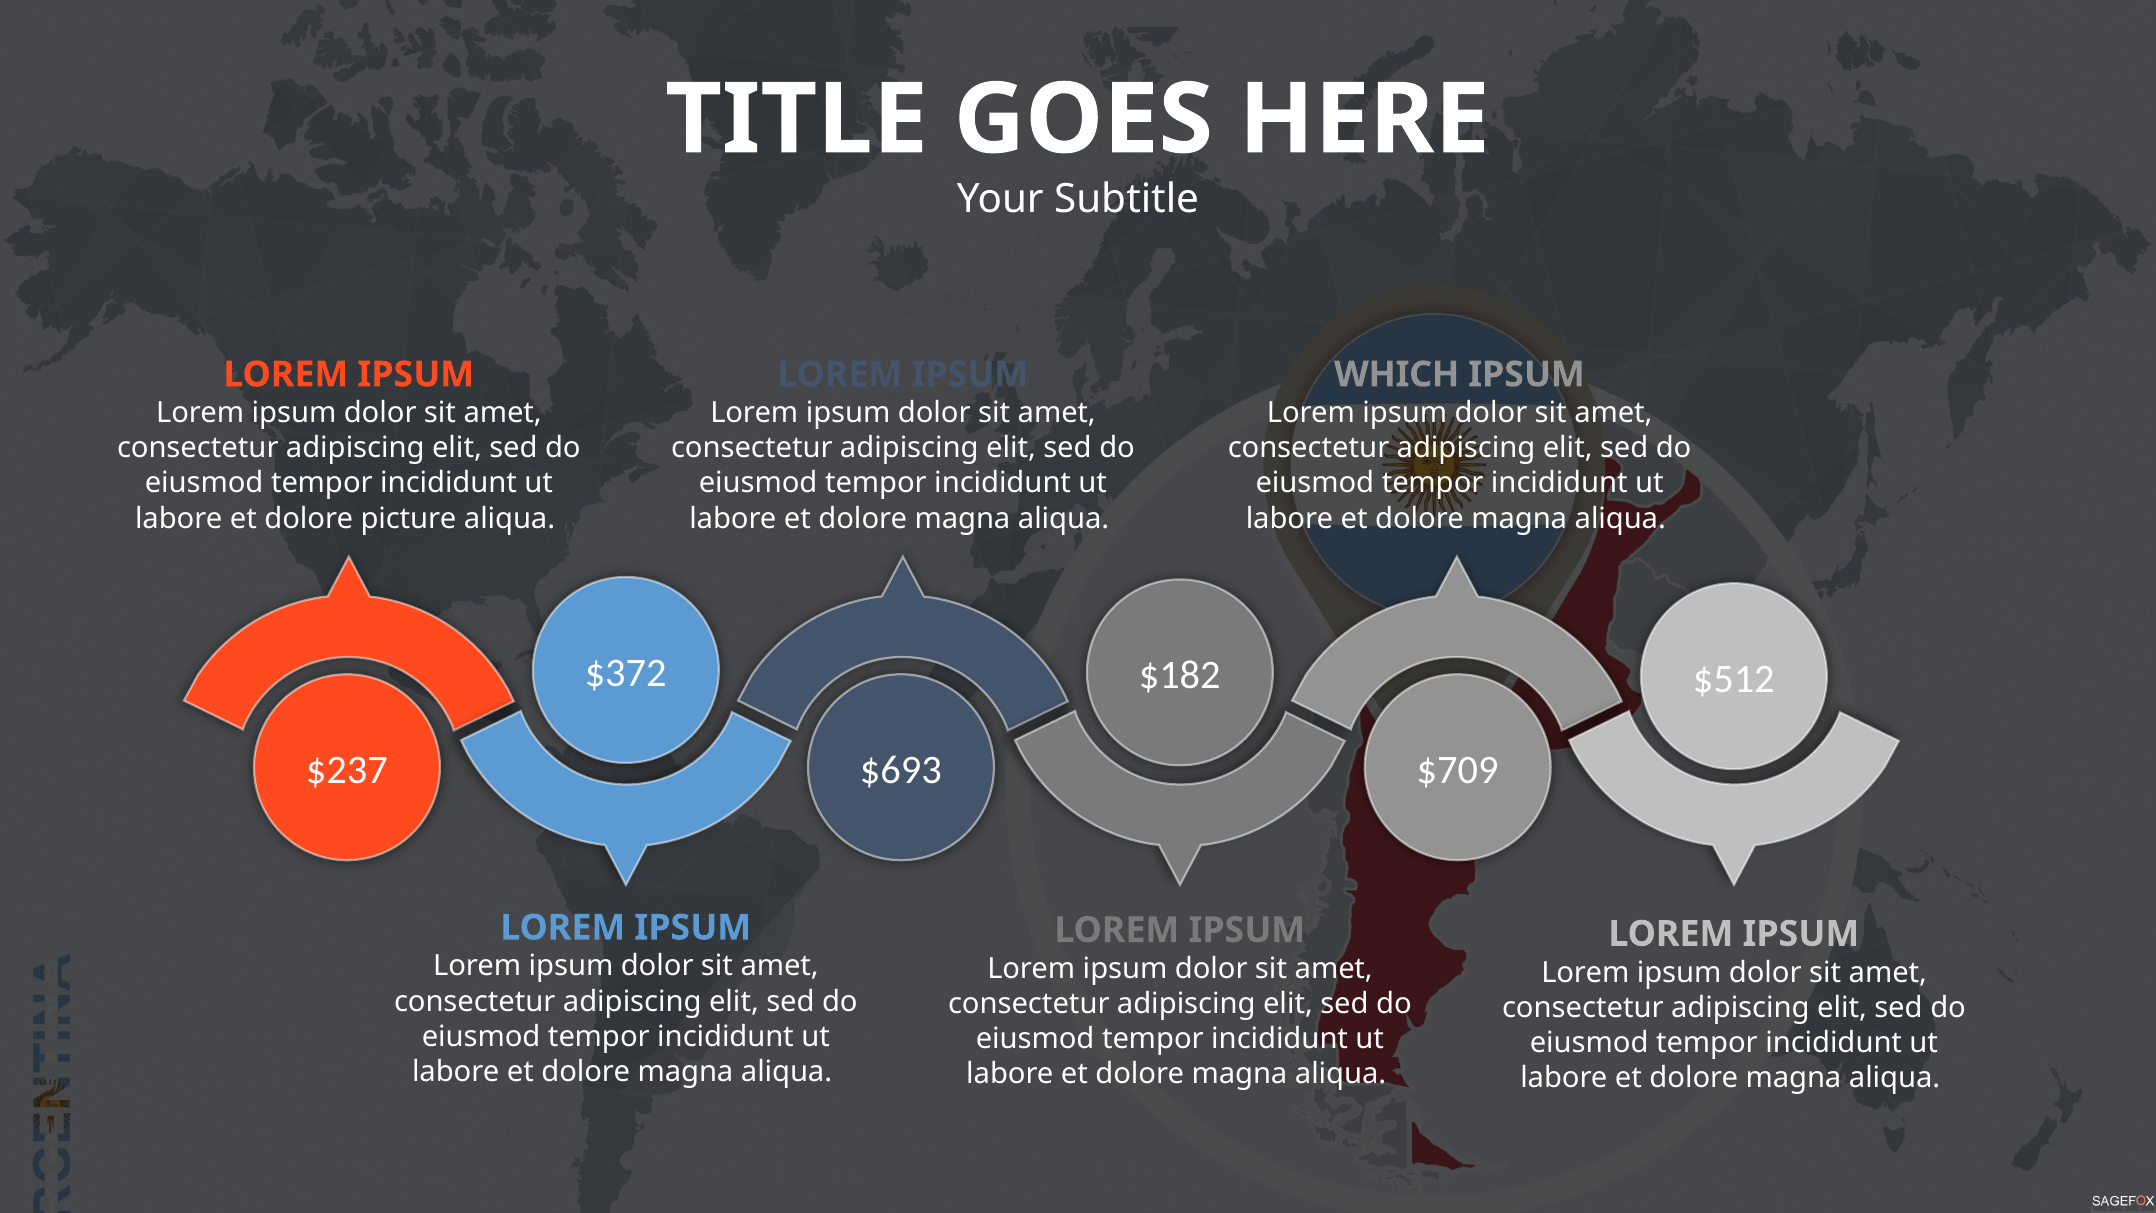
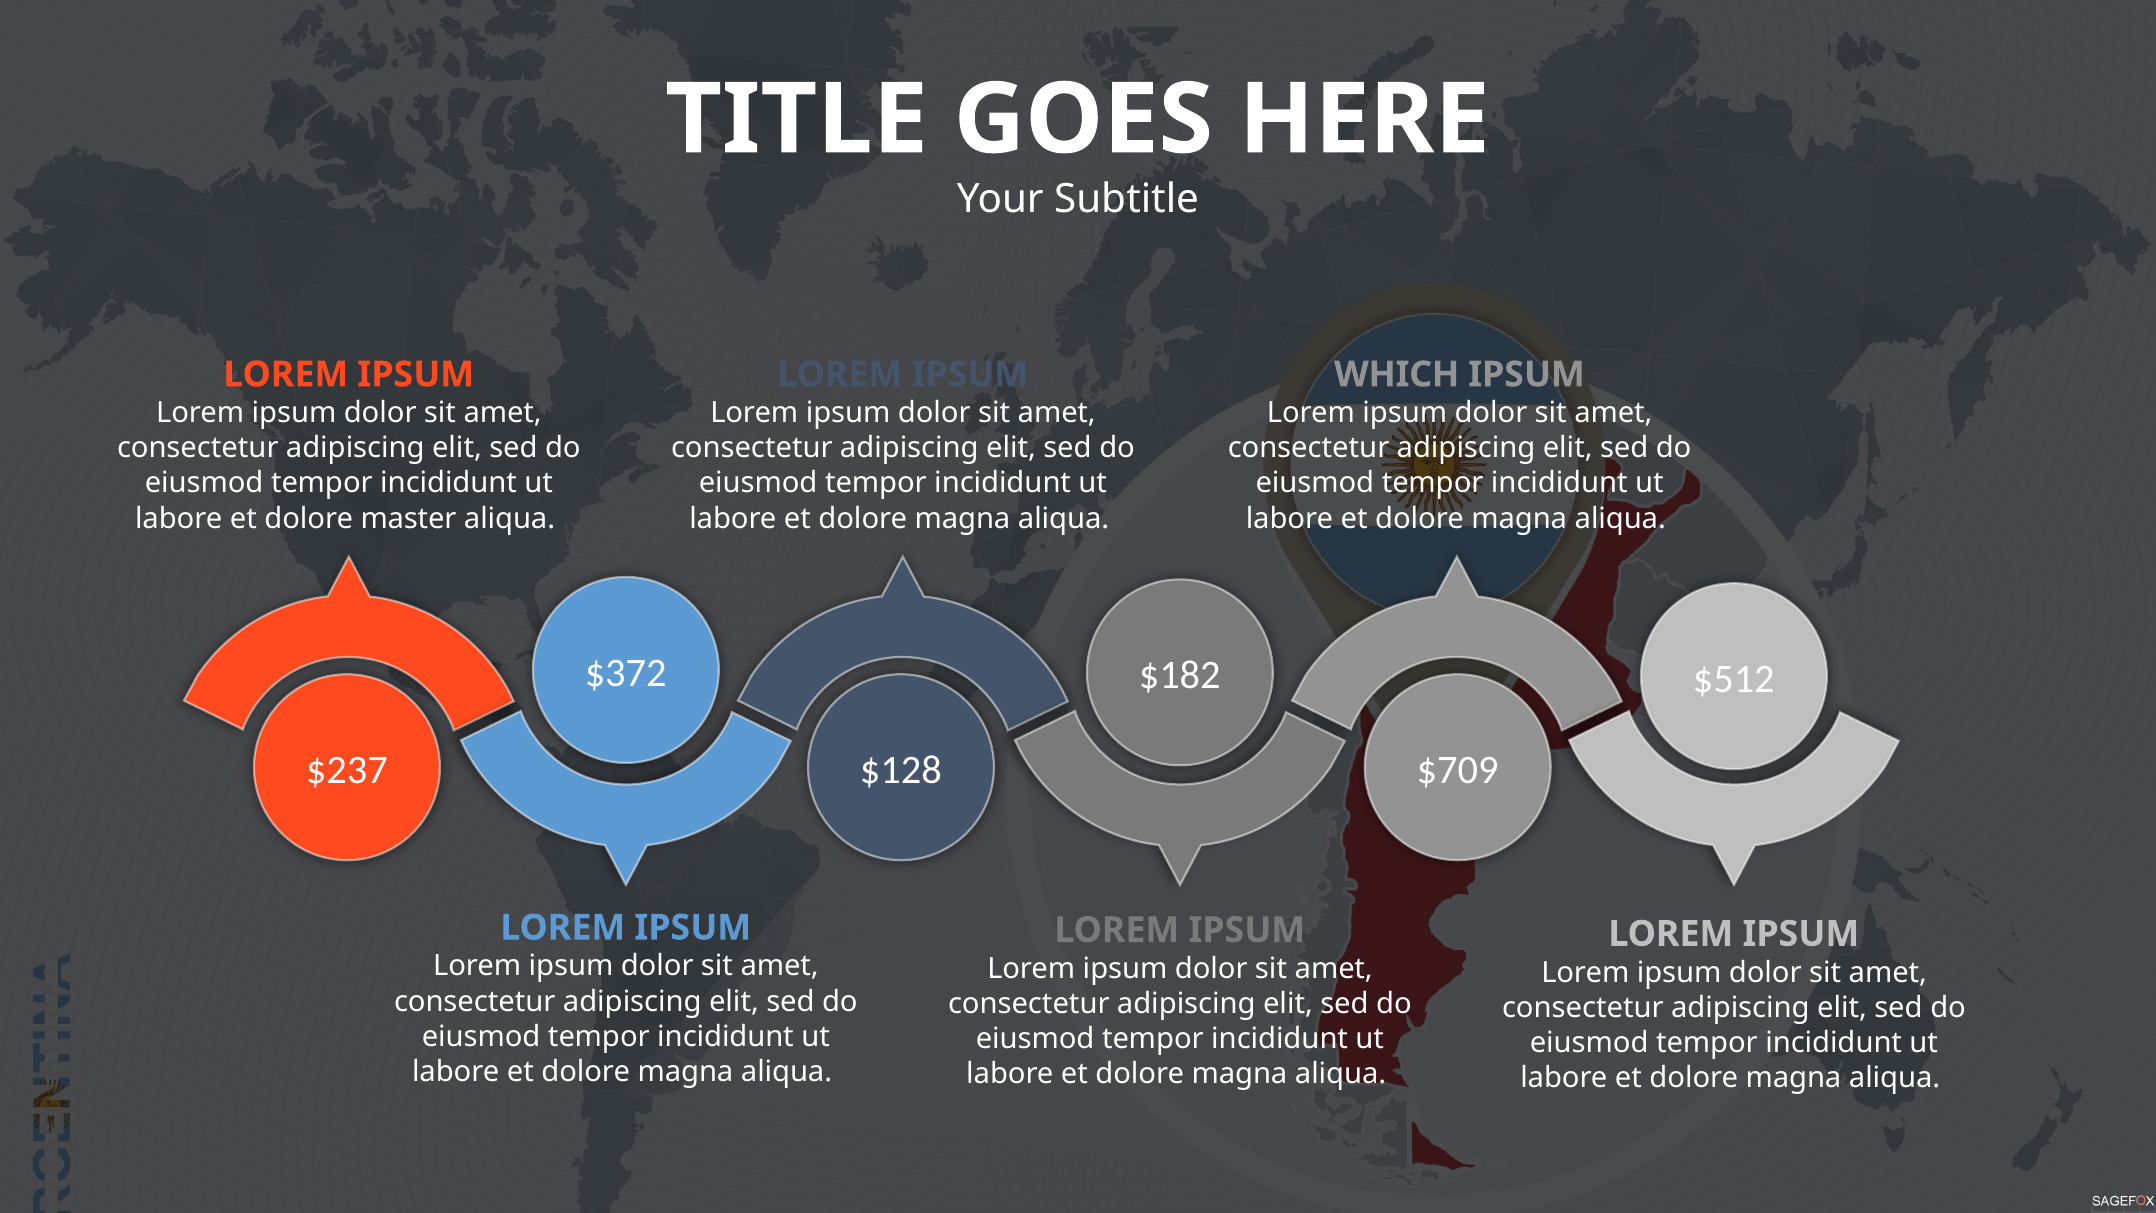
picture: picture -> master
$693: $693 -> $128
